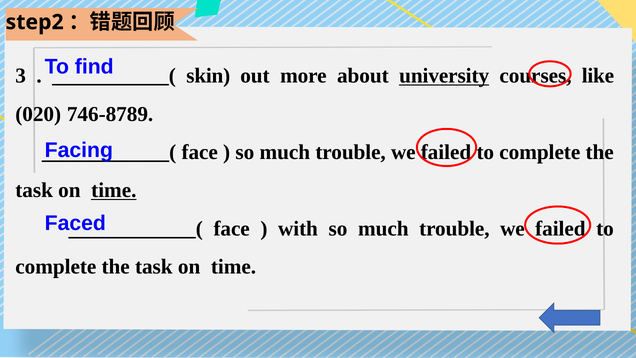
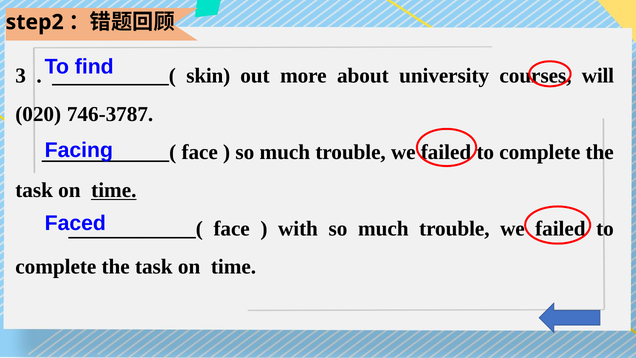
university underline: present -> none
like: like -> will
746-8789: 746-8789 -> 746-3787
